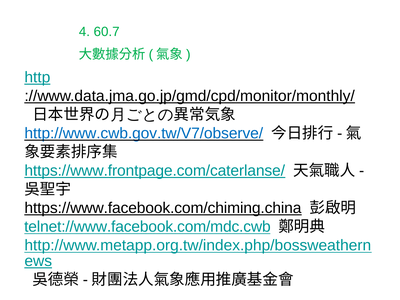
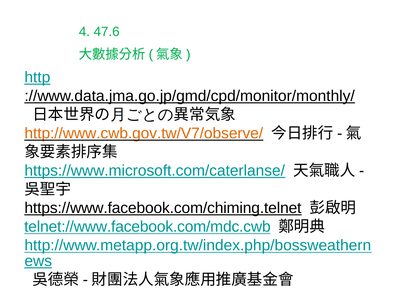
60.7: 60.7 -> 47.6
http://www.cwb.gov.tw/V7/observe/ colour: blue -> orange
https://www.frontpage.com/caterlanse/: https://www.frontpage.com/caterlanse/ -> https://www.microsoft.com/caterlanse/
https://www.facebook.com/chiming.china: https://www.facebook.com/chiming.china -> https://www.facebook.com/chiming.telnet
